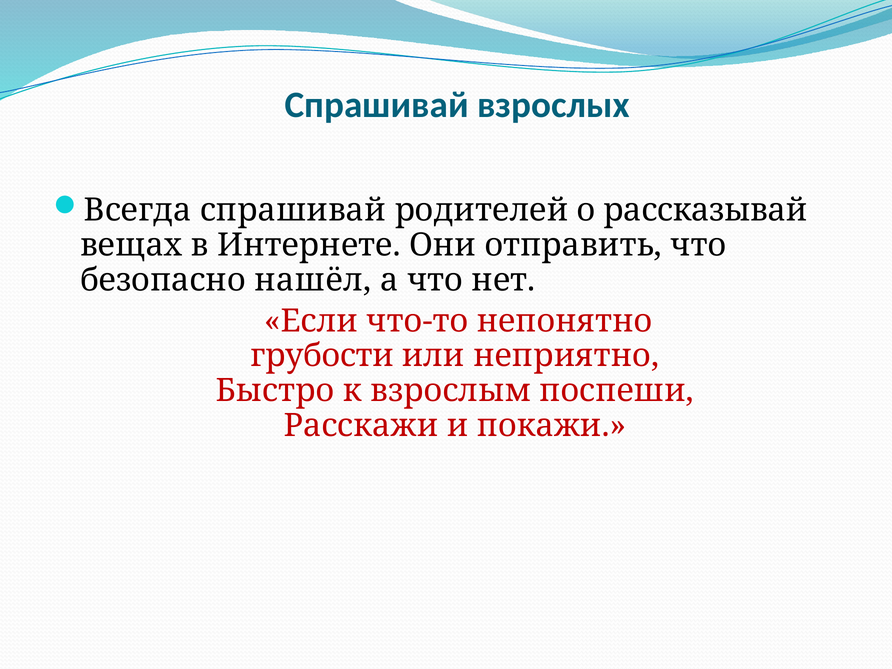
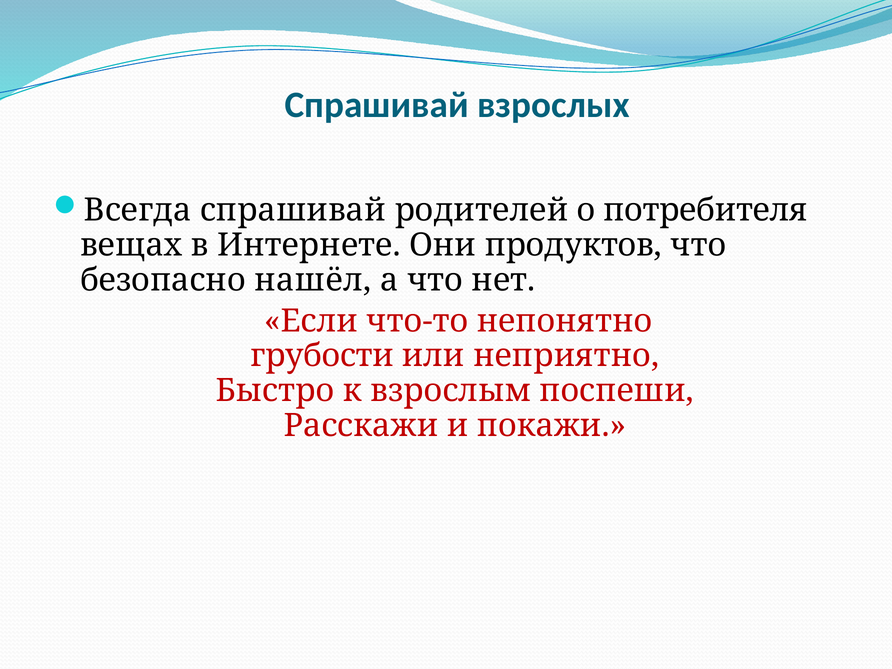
рассказывай: рассказывай -> потребителя
отправить: отправить -> продуктов
